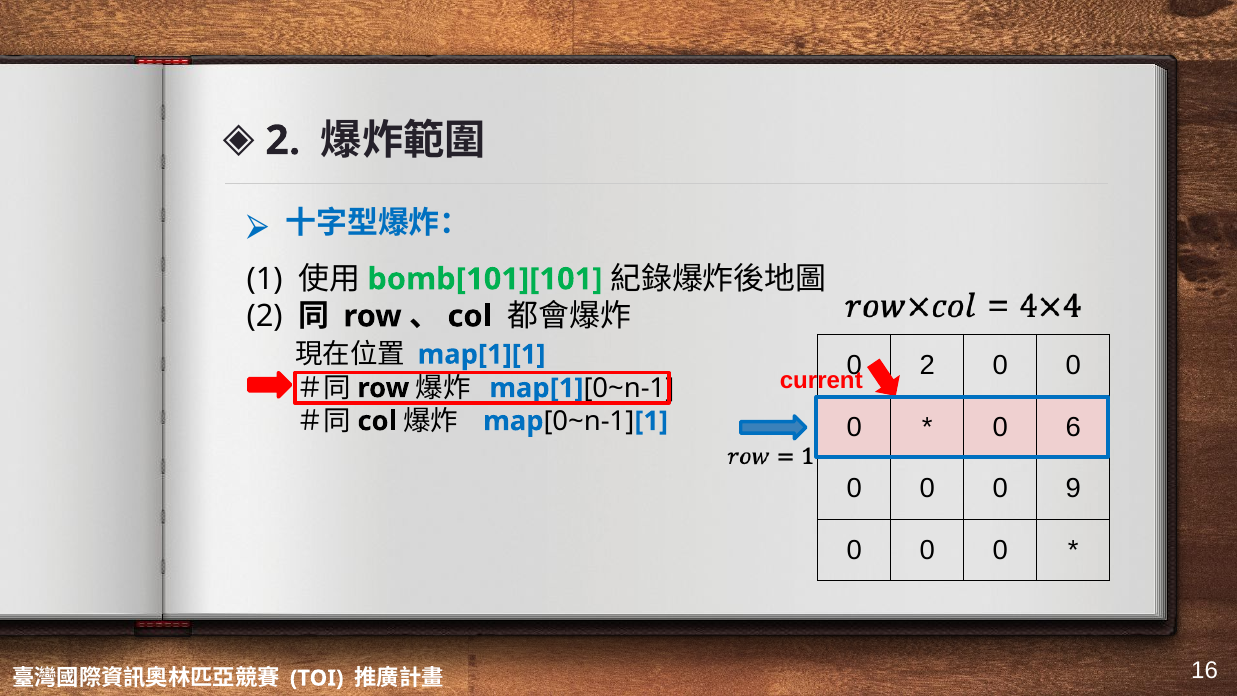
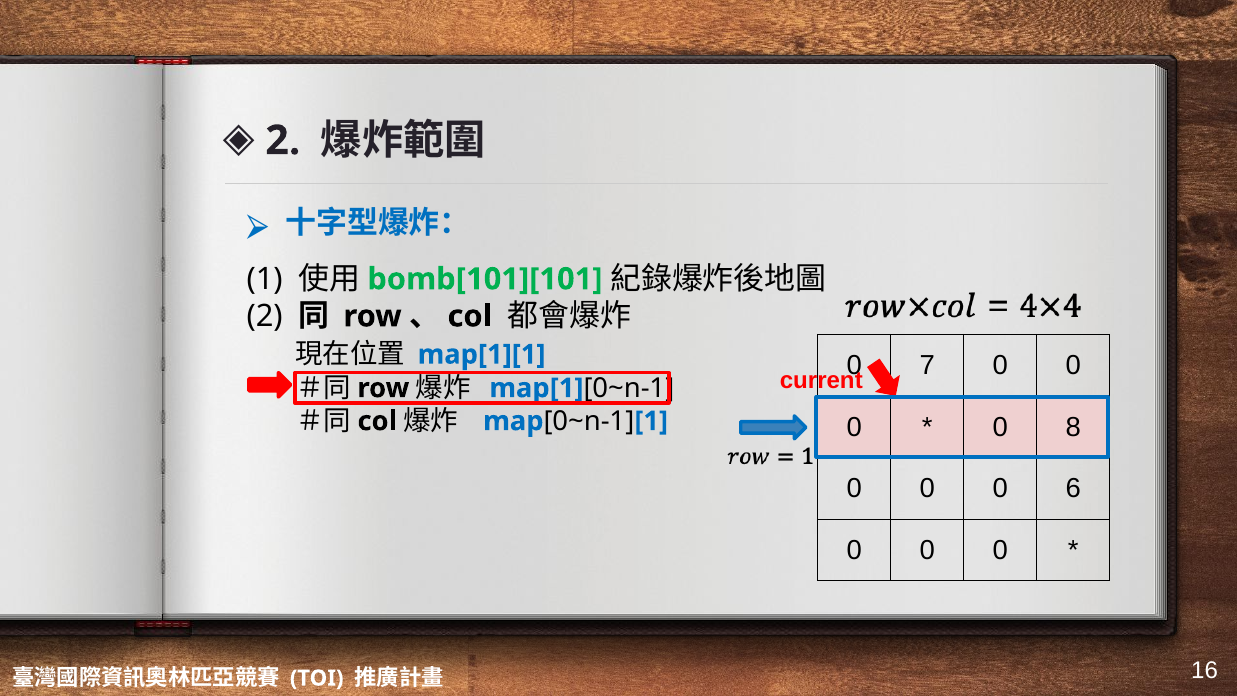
2 at (927, 366): 2 -> 7
6: 6 -> 8
9: 9 -> 6
